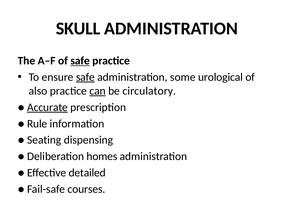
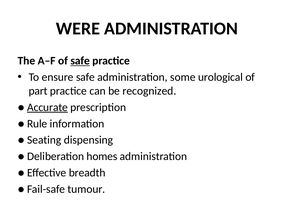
SKULL: SKULL -> WERE
safe at (85, 77) underline: present -> none
also: also -> part
can underline: present -> none
circulatory: circulatory -> recognized
detailed: detailed -> breadth
courses: courses -> tumour
